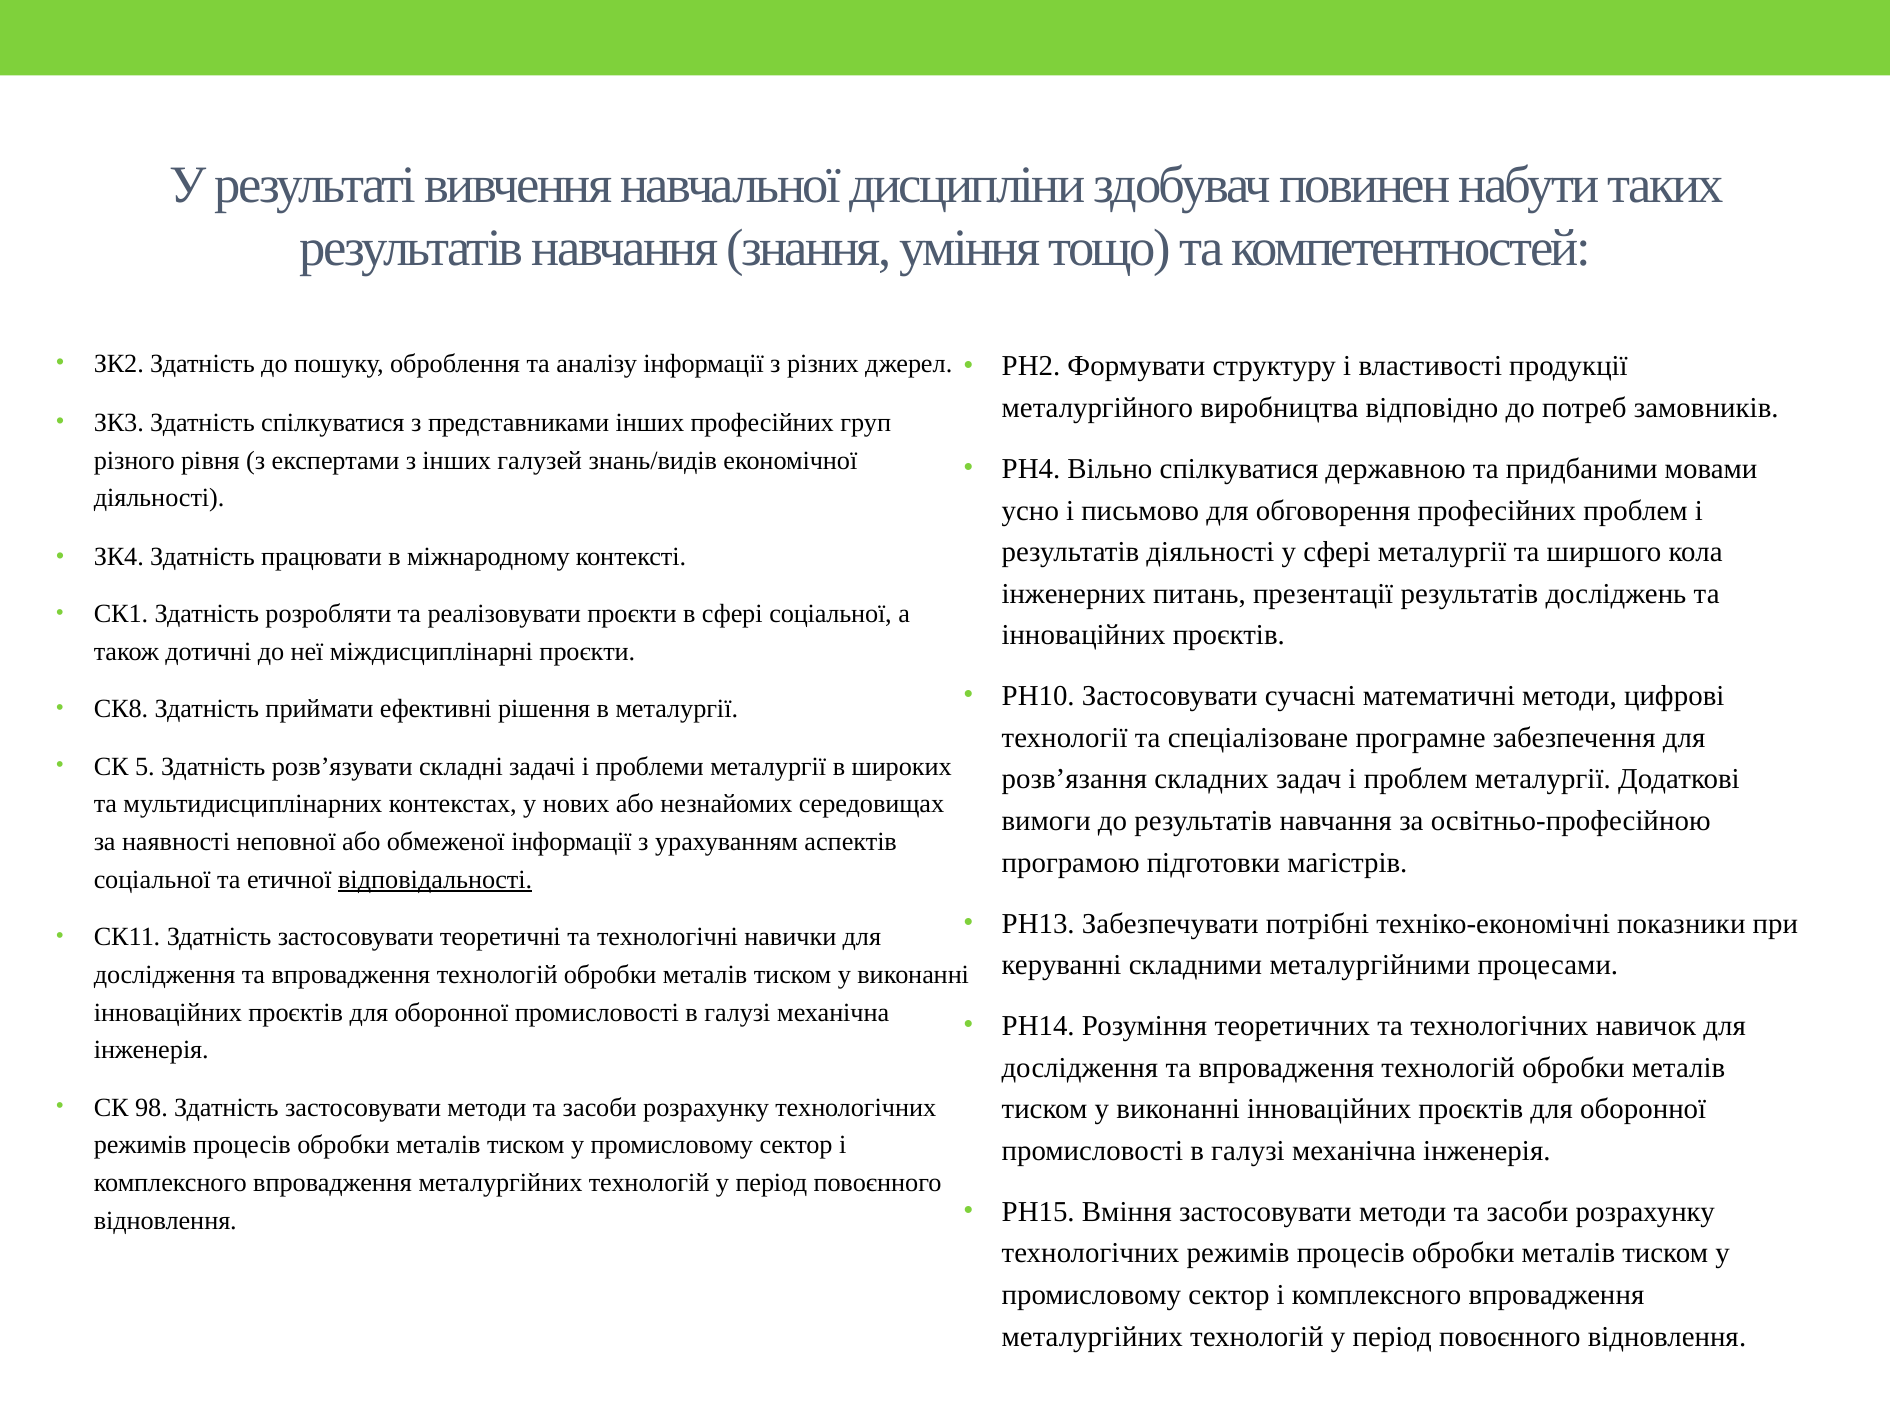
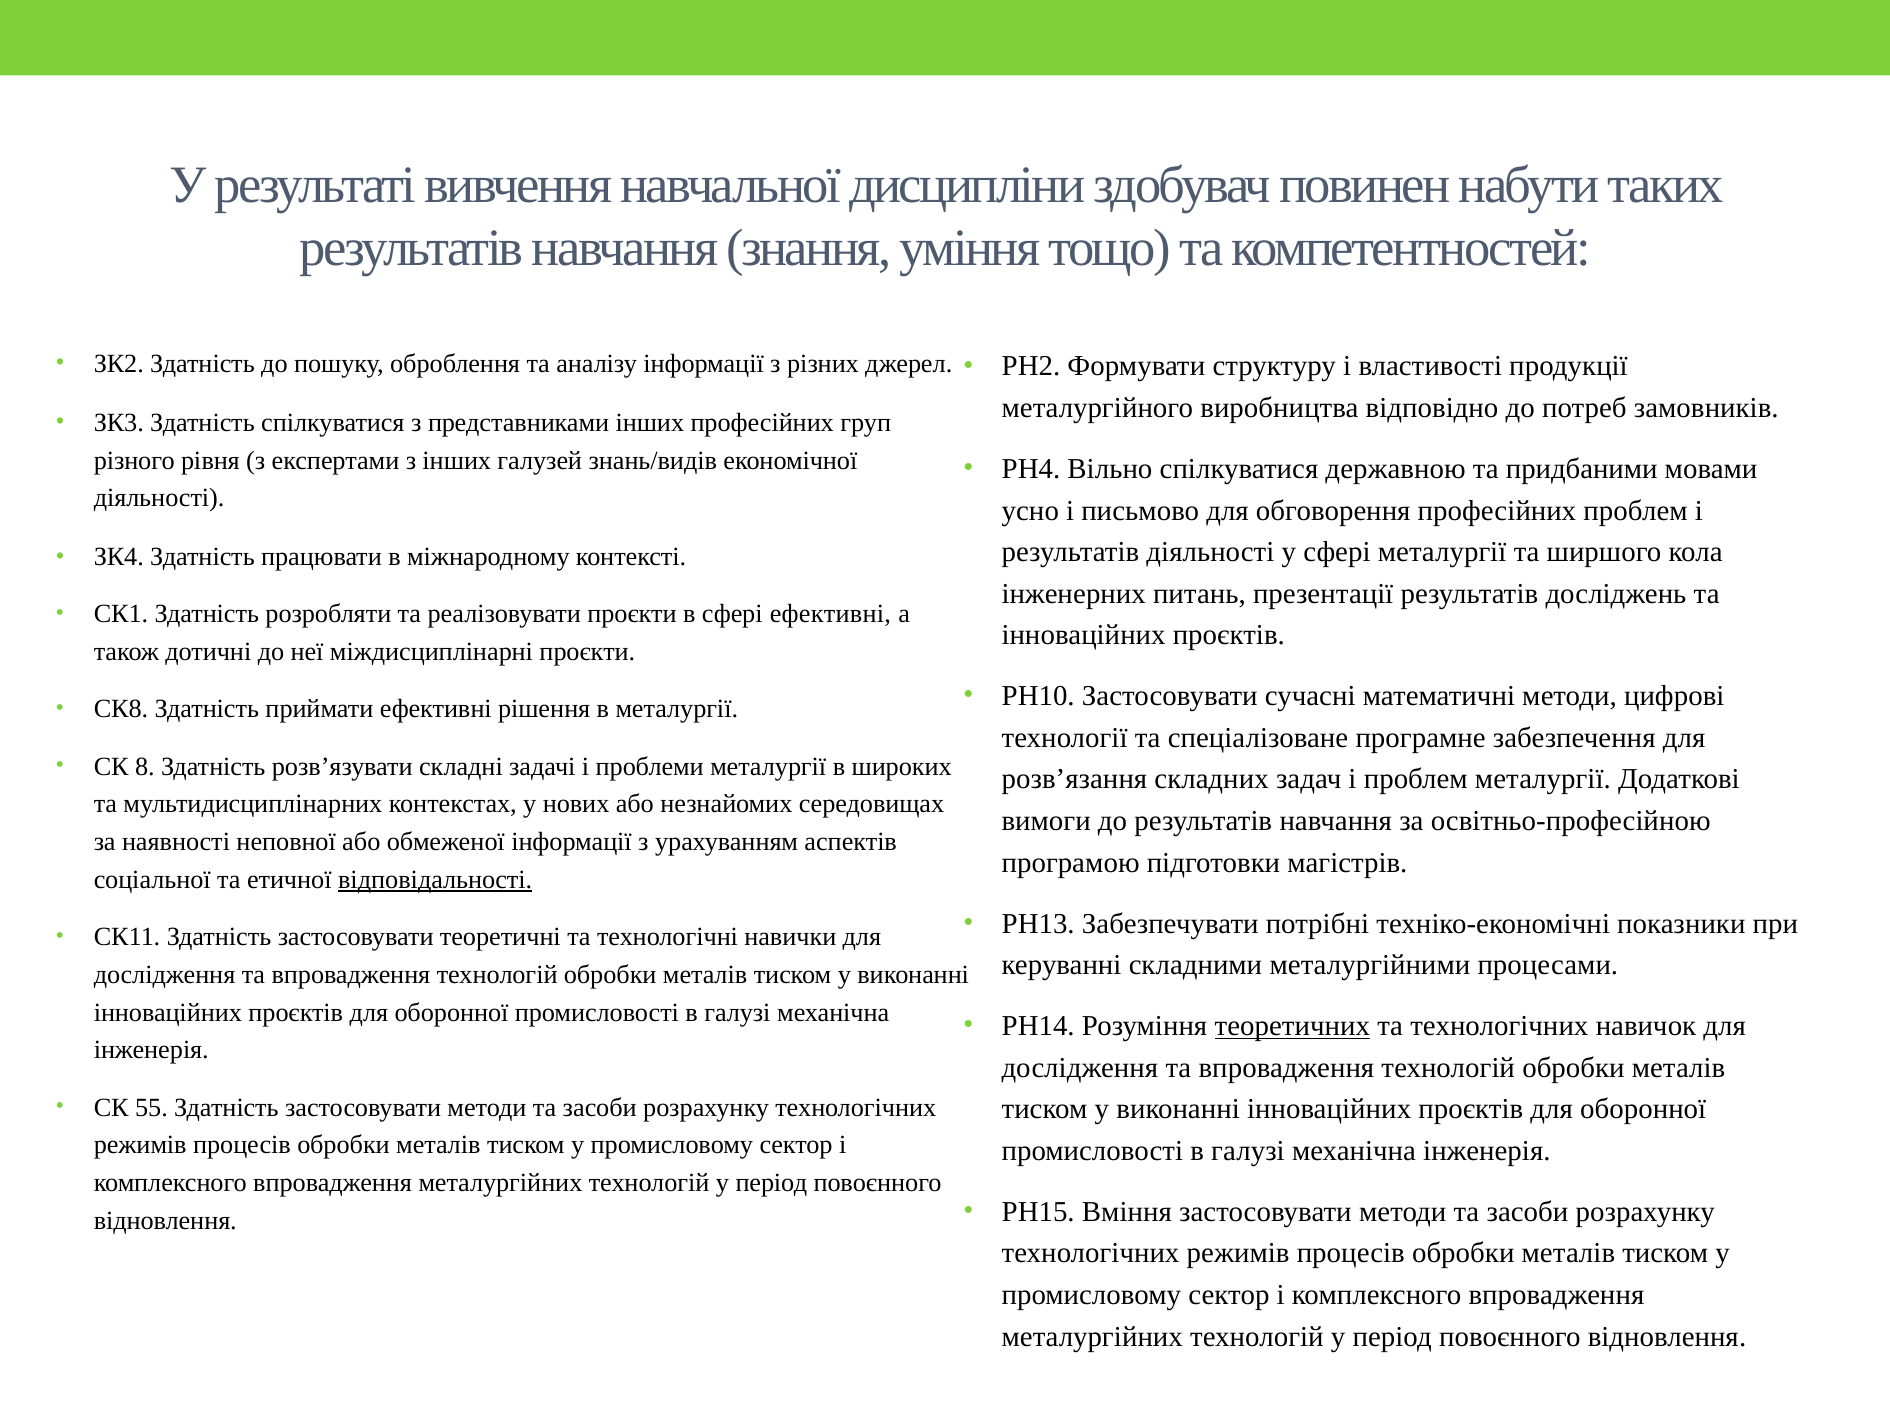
сфері соціальної: соціальної -> ефективні
5: 5 -> 8
теоретичних underline: none -> present
98: 98 -> 55
